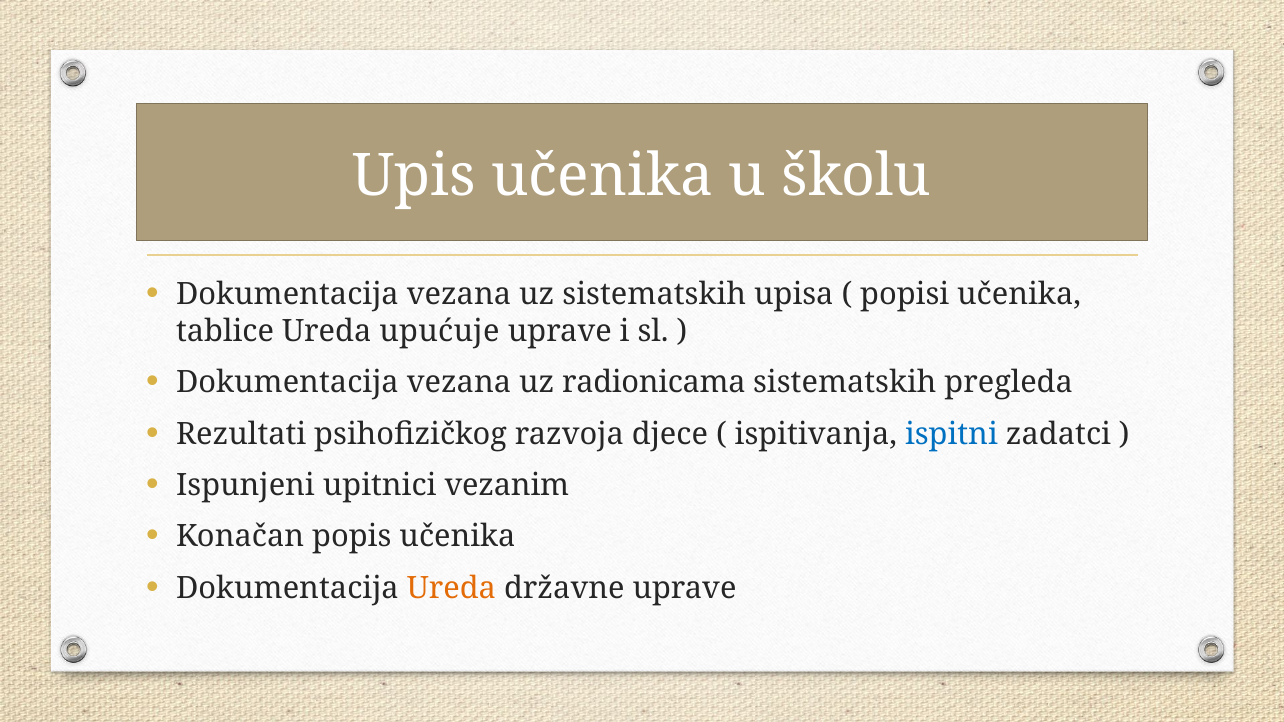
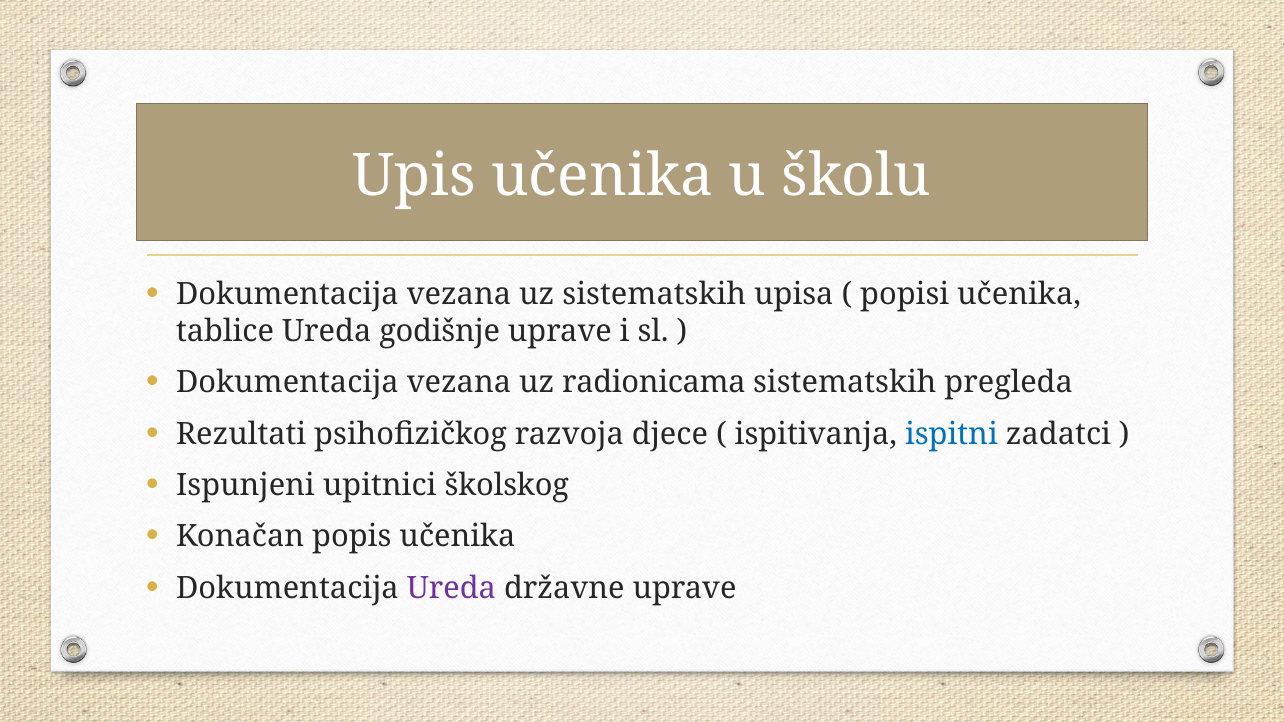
upućuje: upućuje -> godišnje
vezanim: vezanim -> školskog
Ureda at (451, 588) colour: orange -> purple
